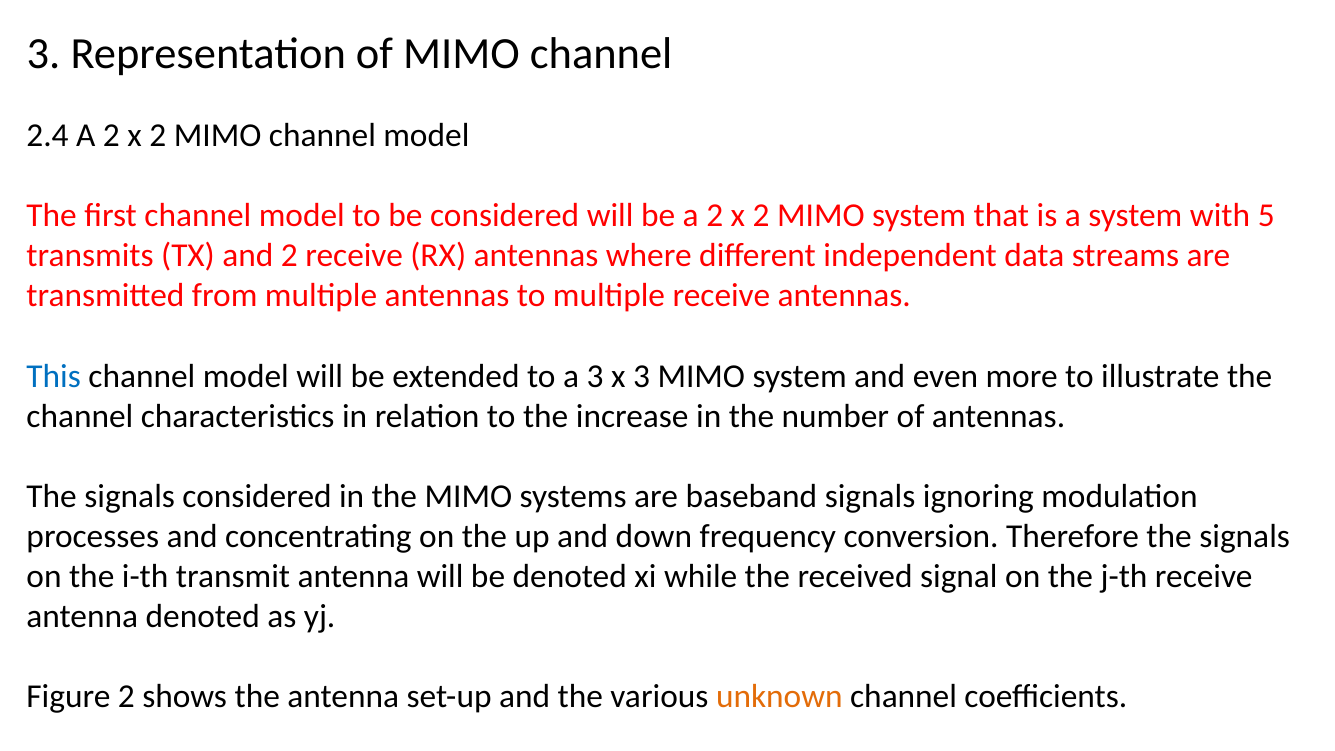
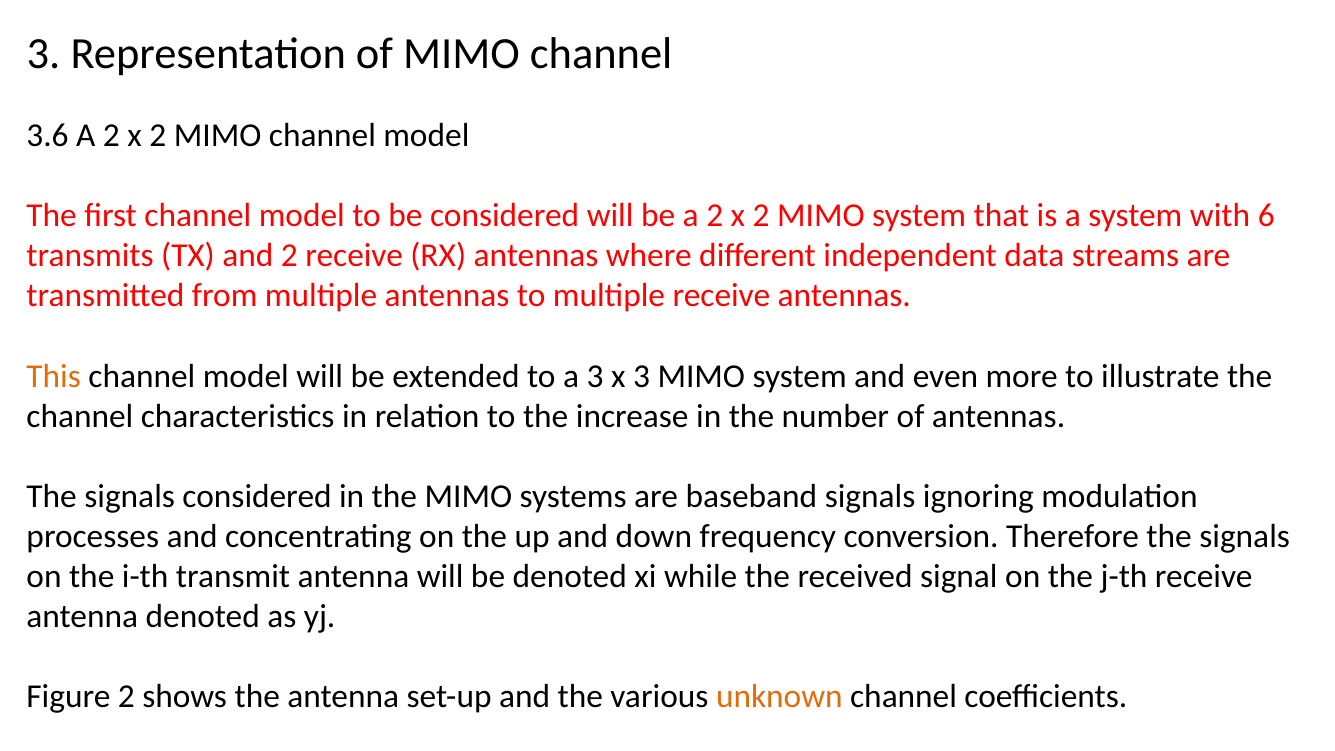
2.4: 2.4 -> 3.6
5: 5 -> 6
This colour: blue -> orange
